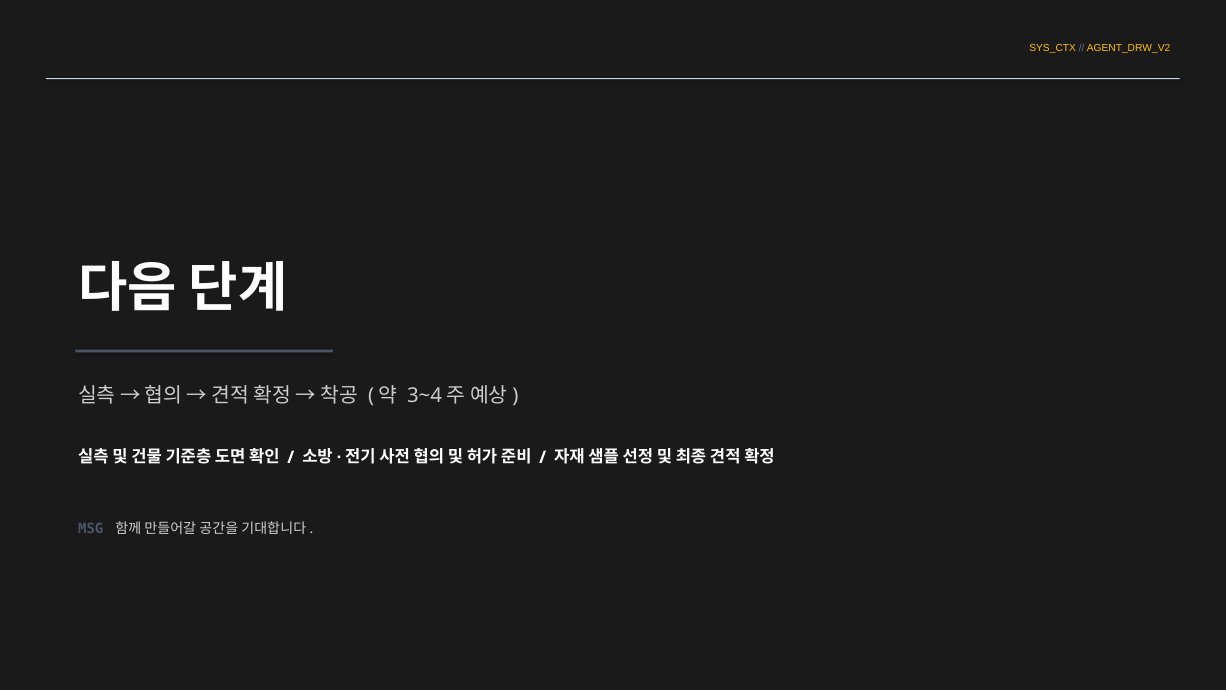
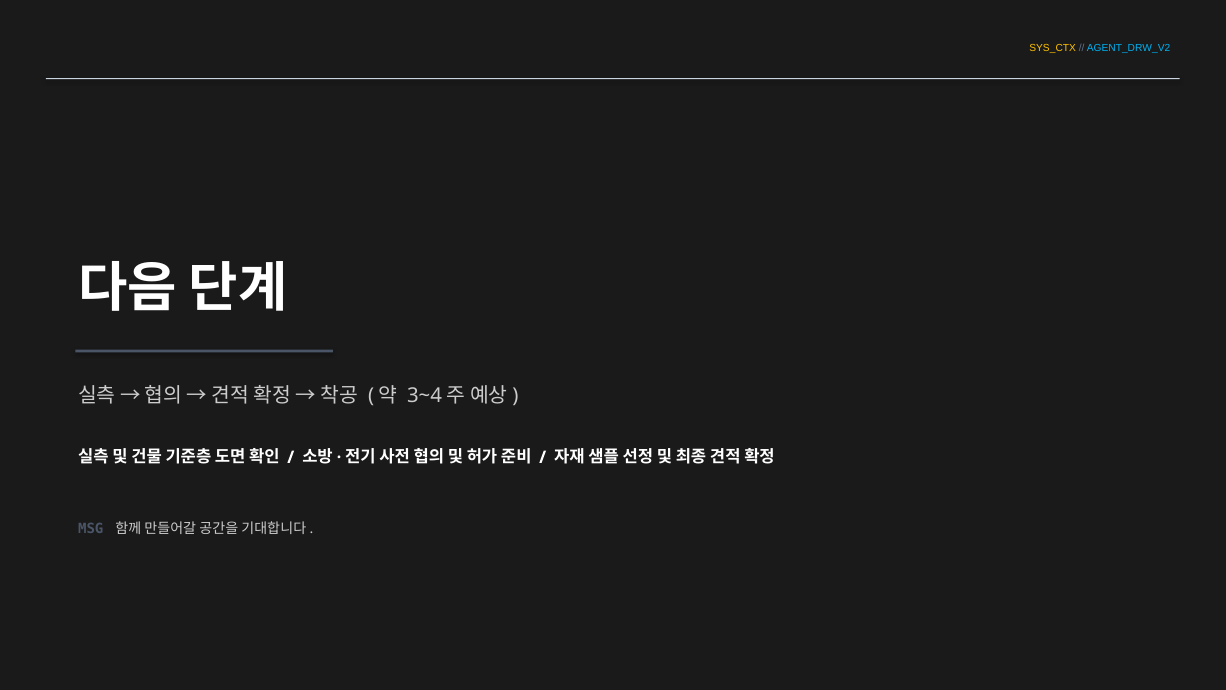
AGENT_DRW_V2 colour: yellow -> light blue
